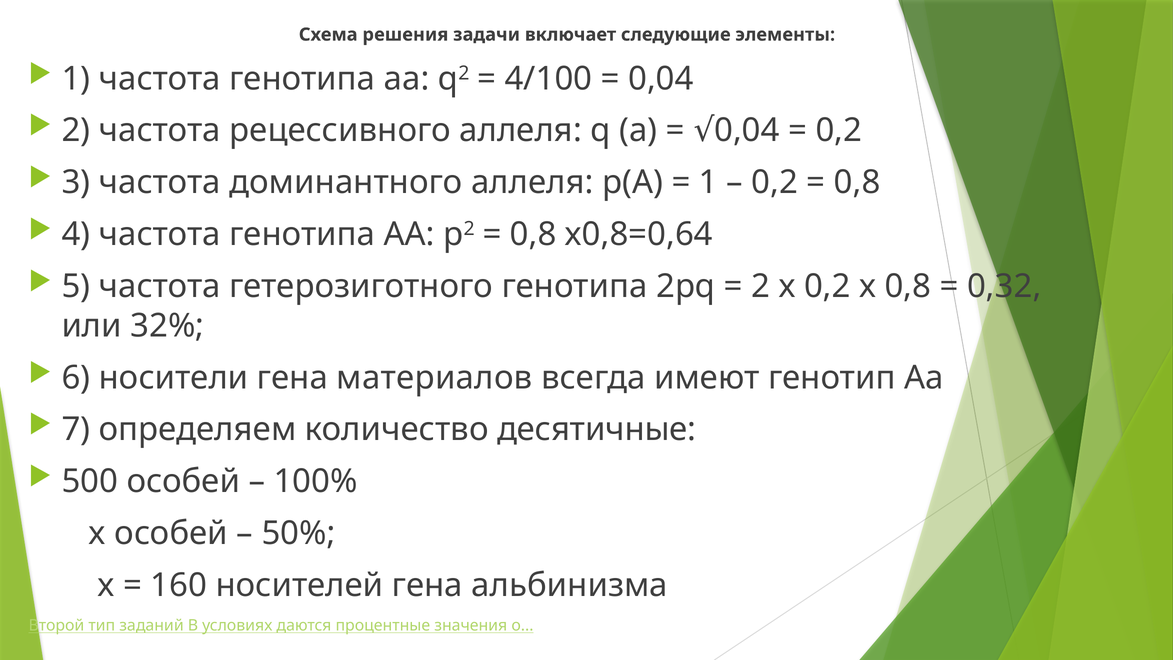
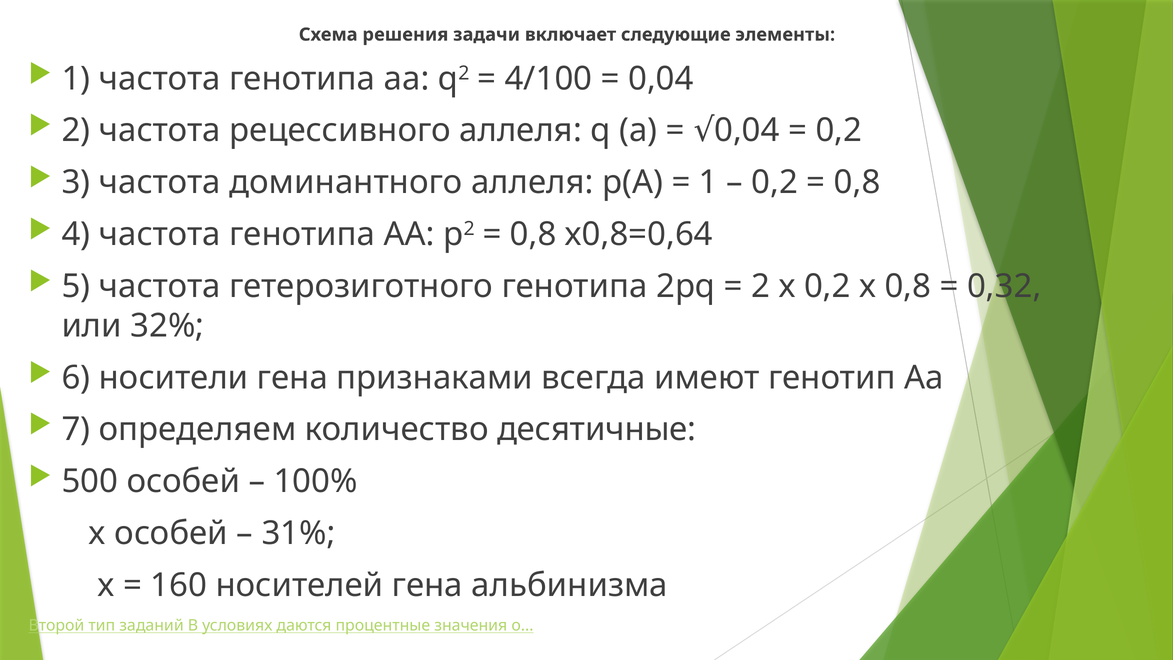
материалов: материалов -> признаками
50%: 50% -> 31%
